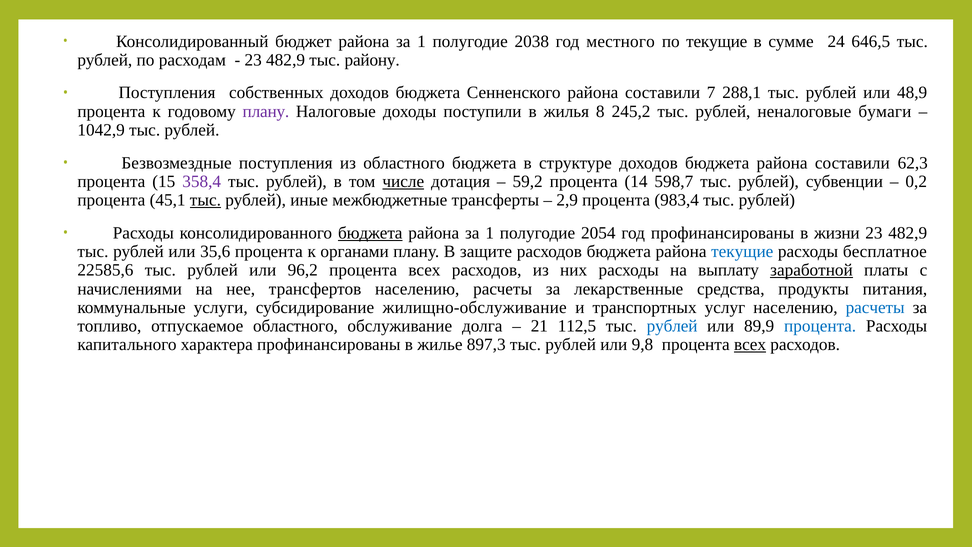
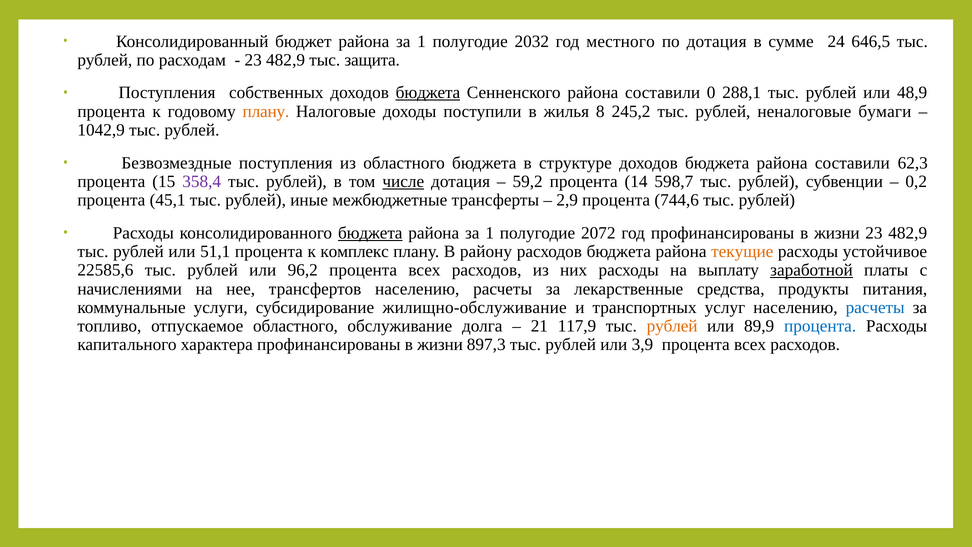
2038: 2038 -> 2032
по текущие: текущие -> дотация
району: району -> защита
бюджета at (428, 93) underline: none -> present
7: 7 -> 0
плану at (266, 111) colour: purple -> orange
тыс at (205, 200) underline: present -> none
983,4: 983,4 -> 744,6
2054: 2054 -> 2072
35,6: 35,6 -> 51,1
органами: органами -> комплекс
защите: защите -> району
текущие at (742, 252) colour: blue -> orange
бесплатное: бесплатное -> устойчивое
112,5: 112,5 -> 117,9
рублей at (672, 326) colour: blue -> orange
характера профинансированы в жилье: жилье -> жизни
9,8: 9,8 -> 3,9
всех at (750, 345) underline: present -> none
